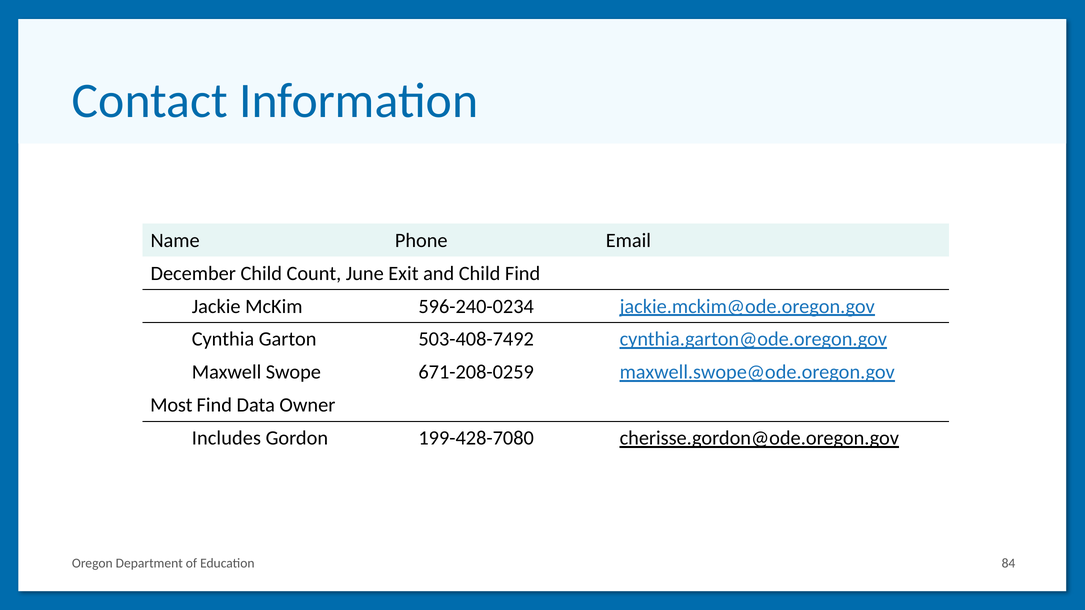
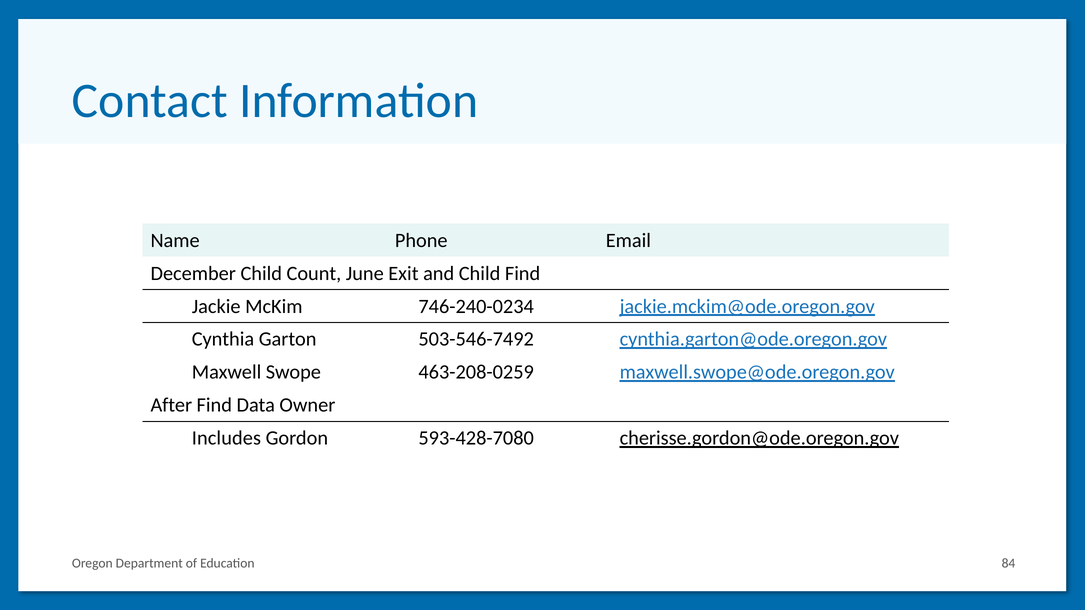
596-240-0234: 596-240-0234 -> 746-240-0234
503-408-7492: 503-408-7492 -> 503-546-7492
671-208-0259: 671-208-0259 -> 463-208-0259
Most: Most -> After
199-428-7080: 199-428-7080 -> 593-428-7080
